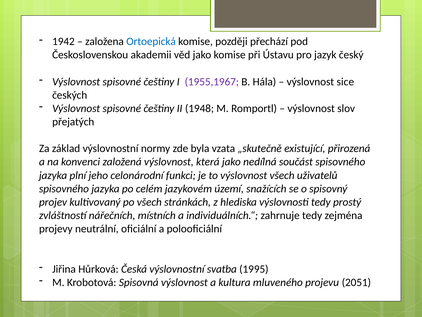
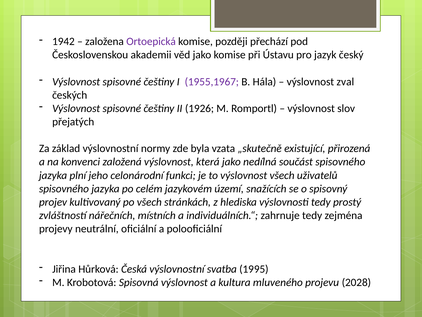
Ortoepická colour: blue -> purple
sice: sice -> zval
1948: 1948 -> 1926
2051: 2051 -> 2028
